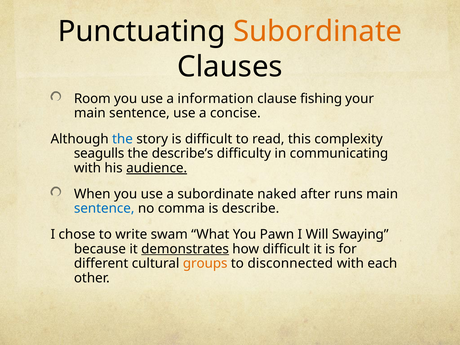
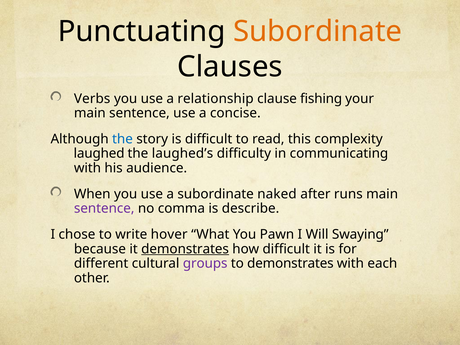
Room: Room -> Verbs
information: information -> relationship
seagulls: seagulls -> laughed
describe’s: describe’s -> laughed’s
audience underline: present -> none
sentence at (104, 209) colour: blue -> purple
swam: swam -> hover
groups colour: orange -> purple
to disconnected: disconnected -> demonstrates
